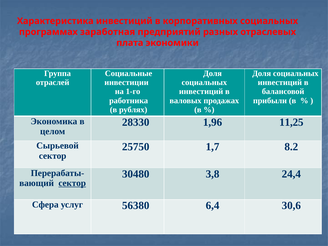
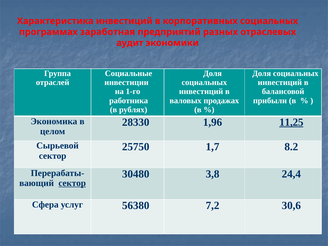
плата: плата -> аудит
11,25 underline: none -> present
6,4: 6,4 -> 7,2
